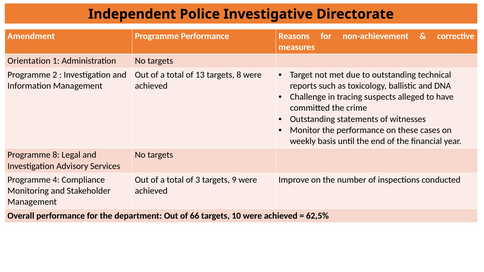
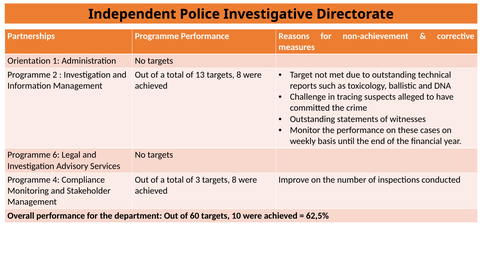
Amendment: Amendment -> Partnerships
Programme 8: 8 -> 6
3 targets 9: 9 -> 8
66: 66 -> 60
